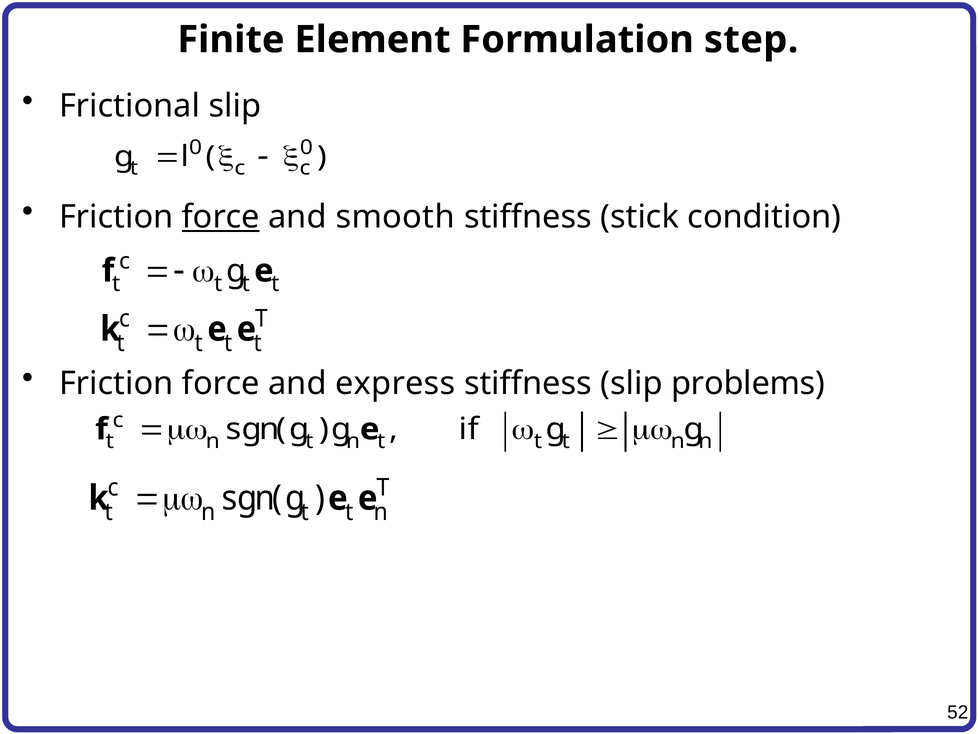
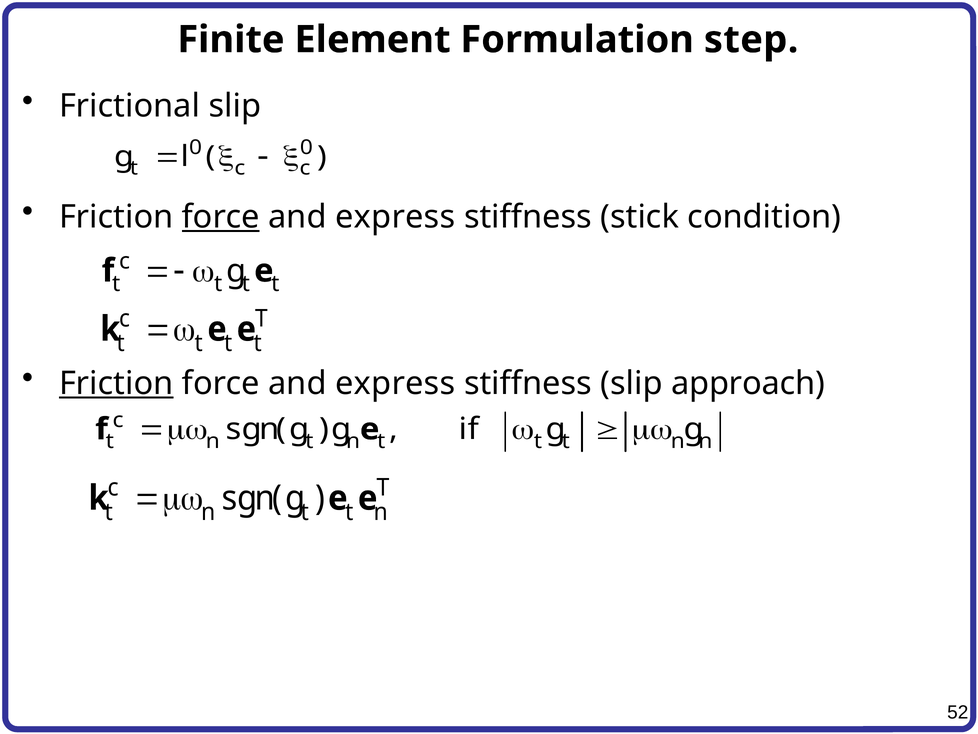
smooth at (395, 217): smooth -> express
Friction at (116, 383) underline: none -> present
problems: problems -> approach
